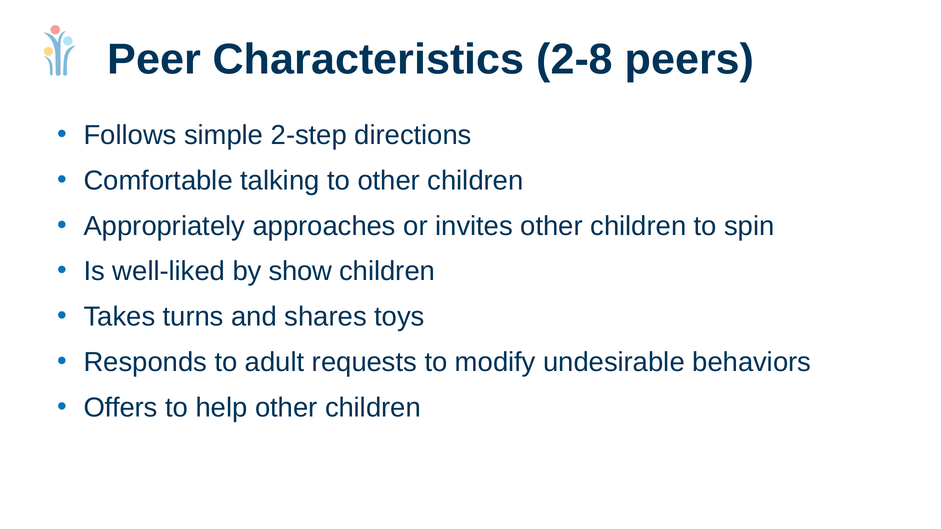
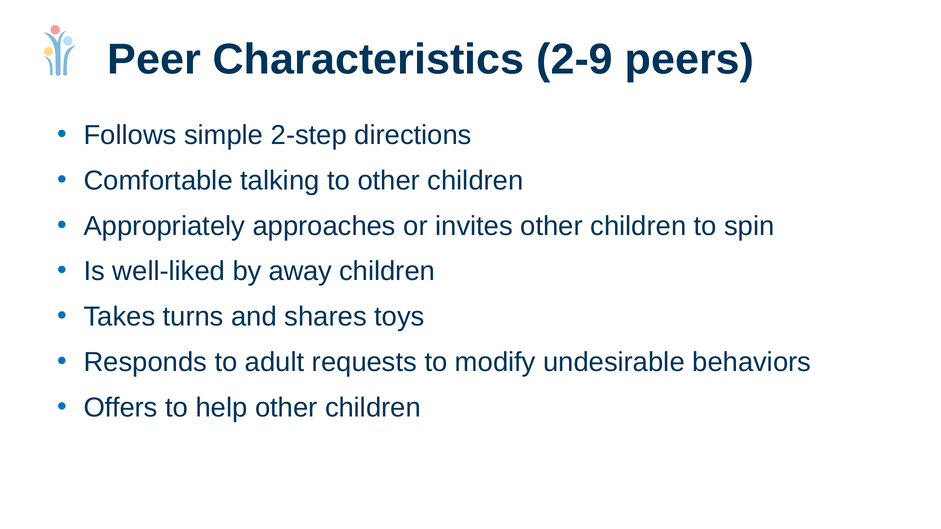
2-8: 2-8 -> 2-9
show: show -> away
